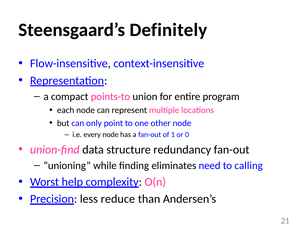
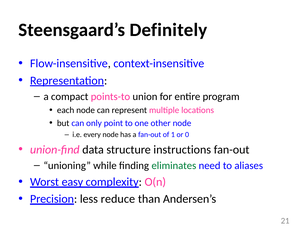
redundancy: redundancy -> instructions
eliminates colour: black -> green
calling: calling -> aliases
help: help -> easy
